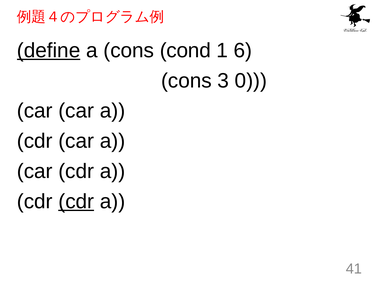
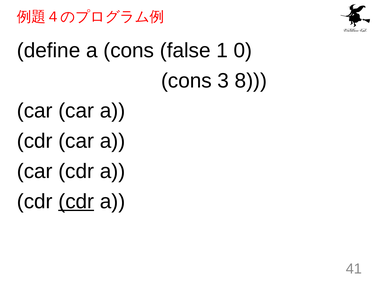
define underline: present -> none
cond: cond -> false
6: 6 -> 0
0: 0 -> 8
